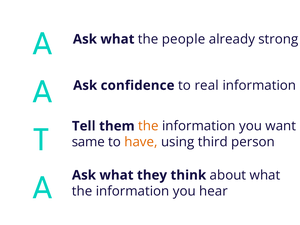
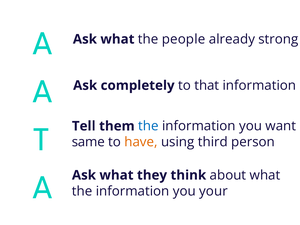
confidence: confidence -> completely
real: real -> that
the at (148, 126) colour: orange -> blue
hear: hear -> your
